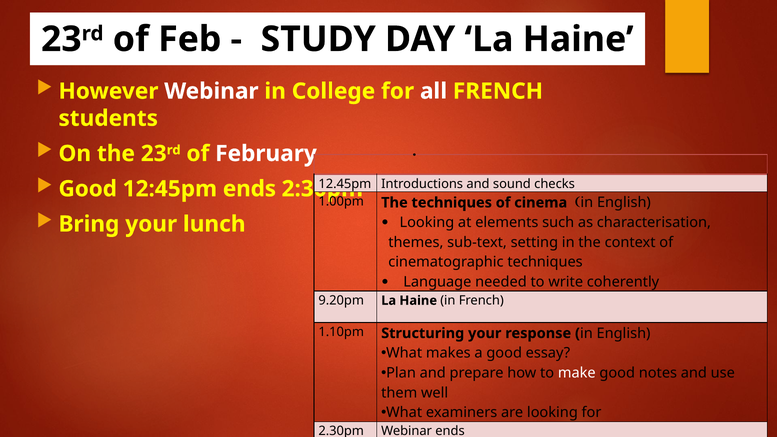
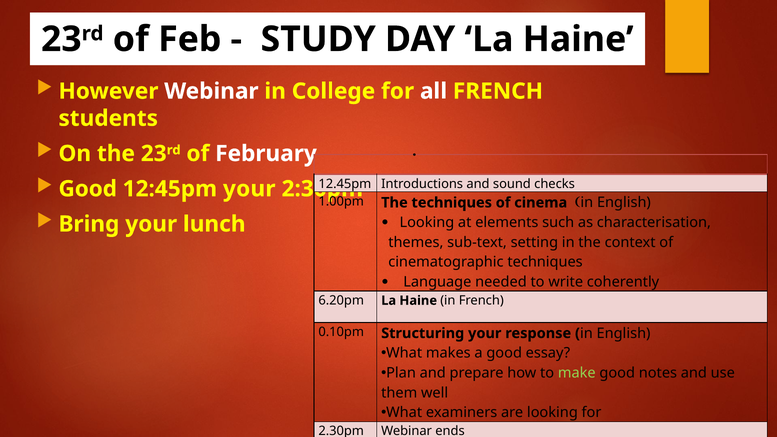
12:45pm ends: ends -> your
9.20pm: 9.20pm -> 6.20pm
1.10pm: 1.10pm -> 0.10pm
make colour: white -> light green
